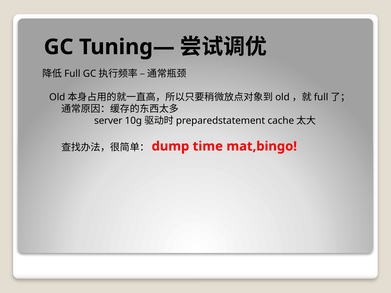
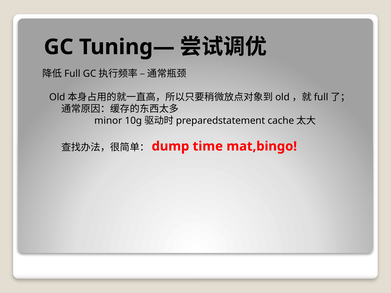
server: server -> minor
